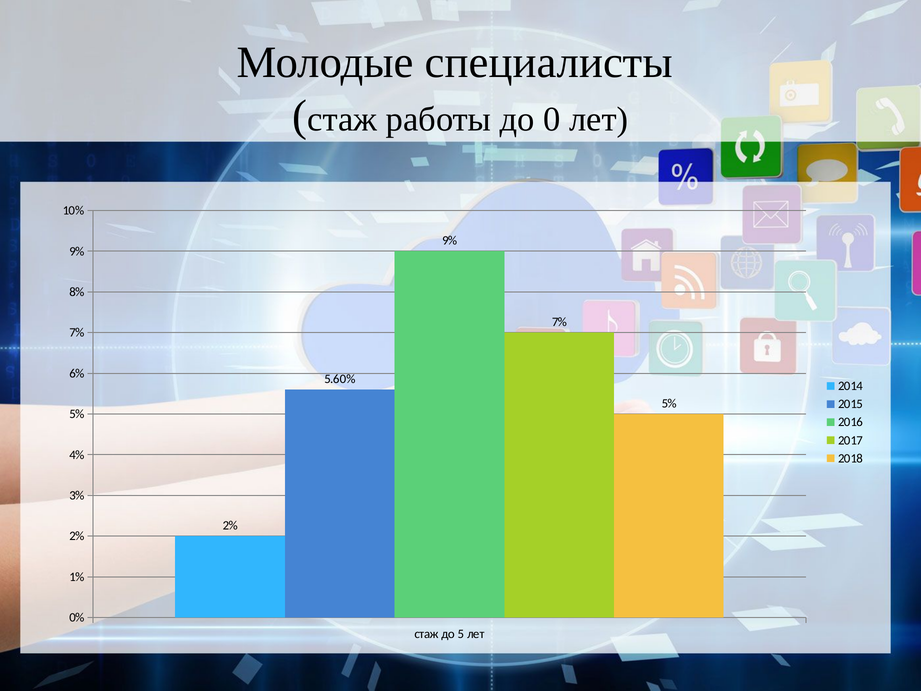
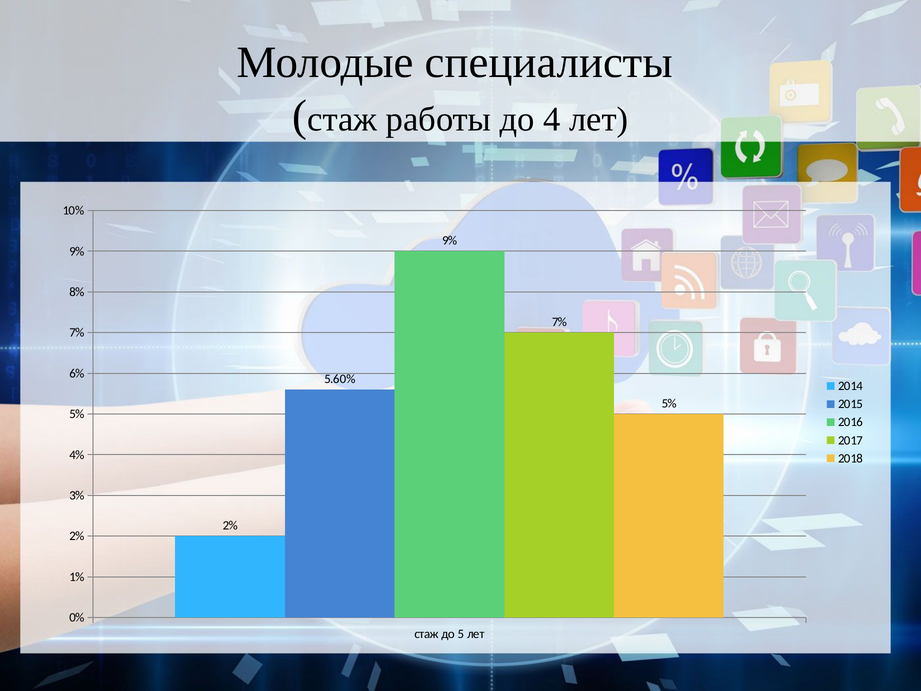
0: 0 -> 4
